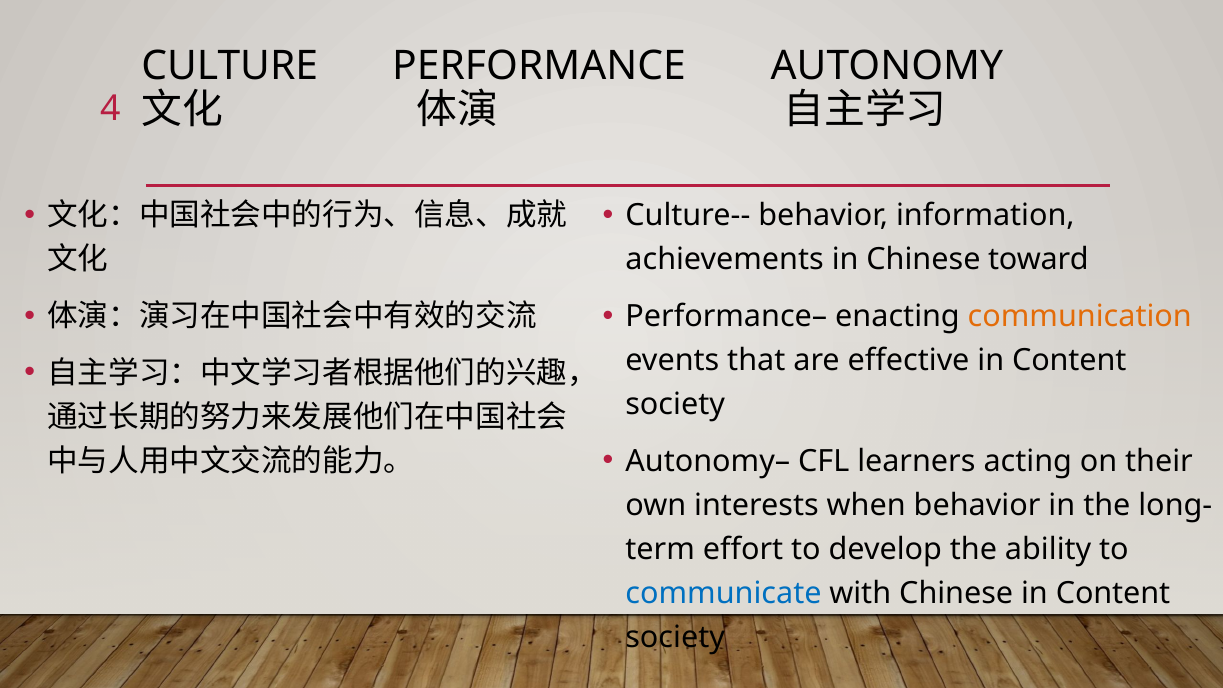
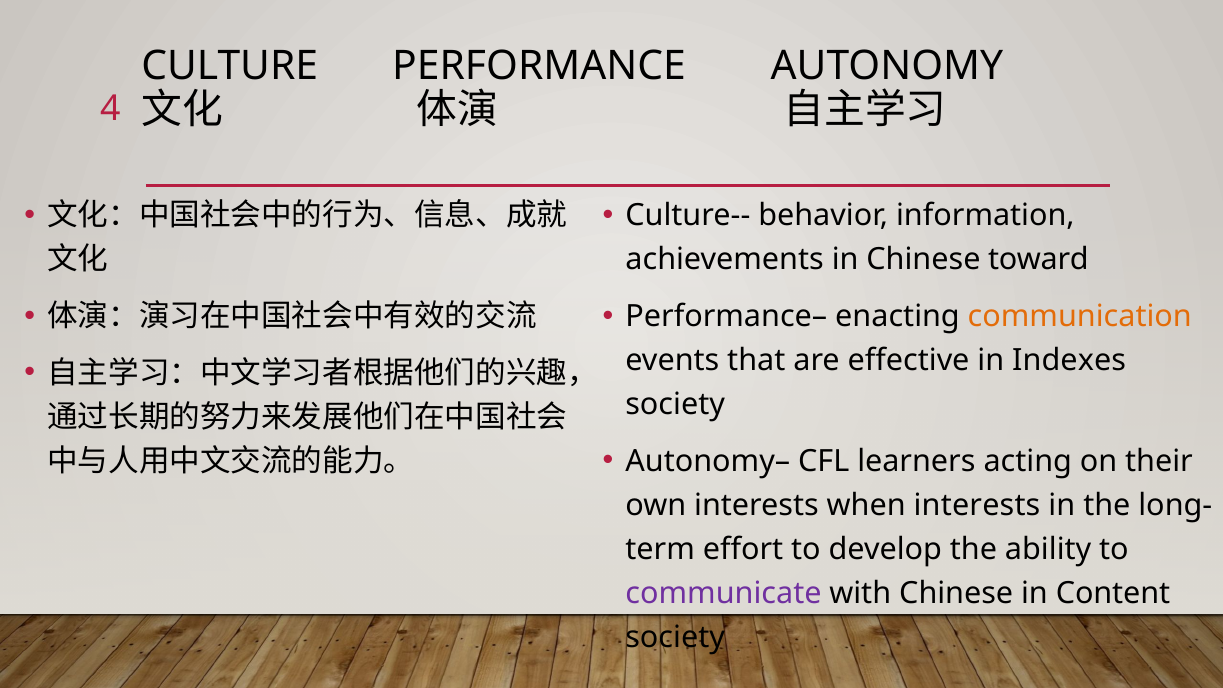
effective in Content: Content -> Indexes
when behavior: behavior -> interests
communicate colour: blue -> purple
